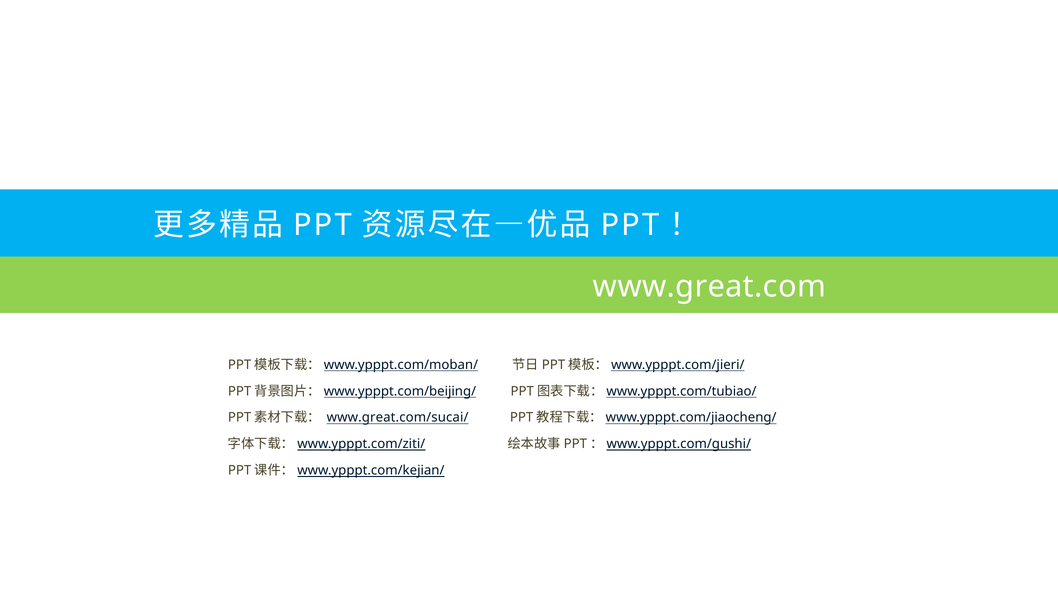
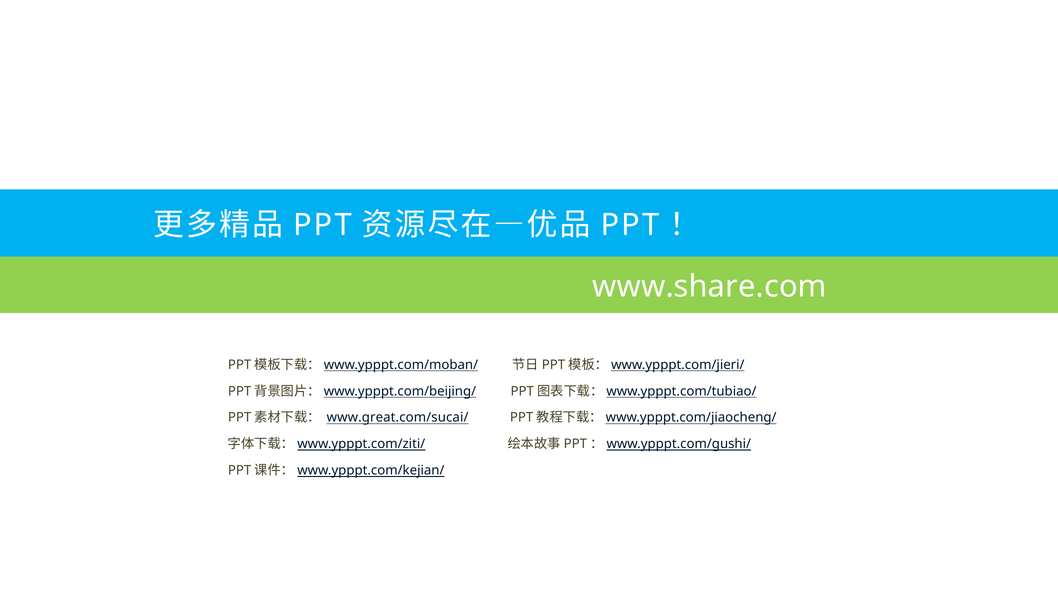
www.great.com: www.great.com -> www.share.com
